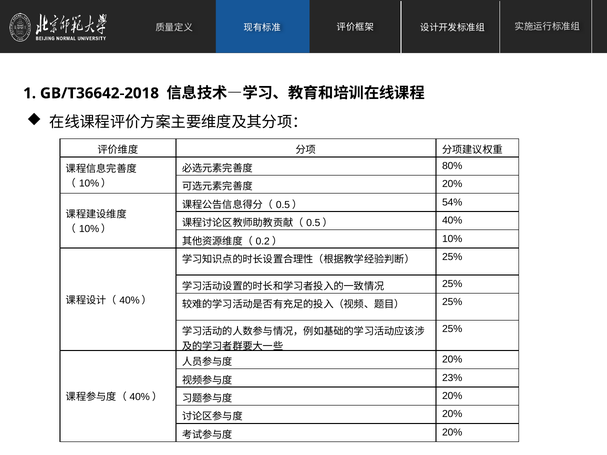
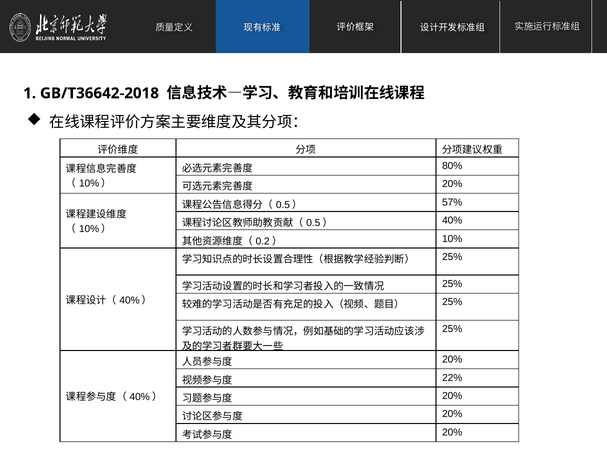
54%: 54% -> 57%
23%: 23% -> 22%
